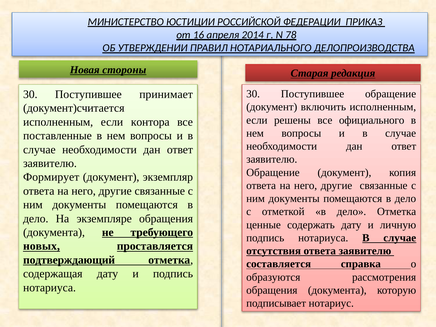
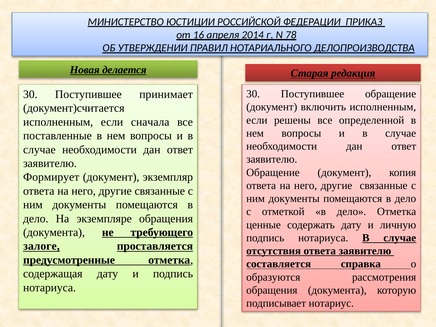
стороны: стороны -> делается
официального: официального -> определенной
контора: контора -> сначала
новых: новых -> залоге
подтверждающий: подтверждающий -> предусмотренные
